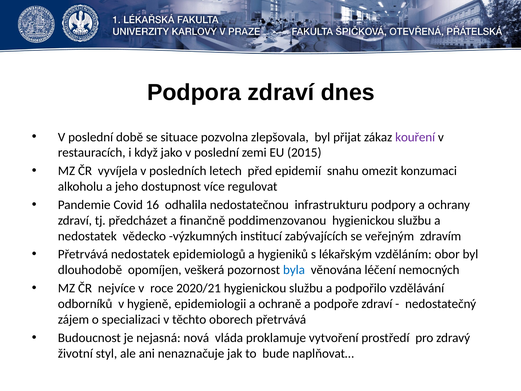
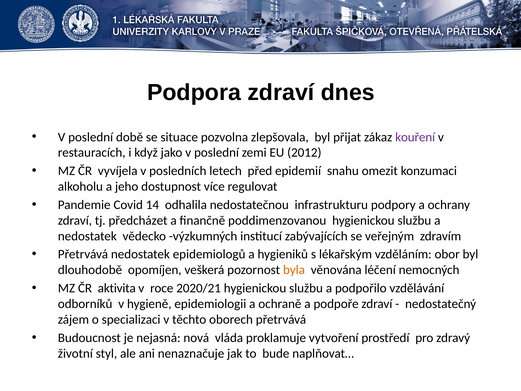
2015: 2015 -> 2012
16: 16 -> 14
byla colour: blue -> orange
nejvíce: nejvíce -> aktivita
